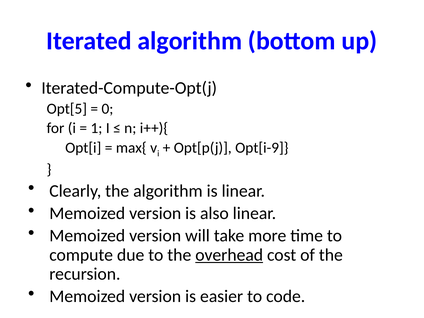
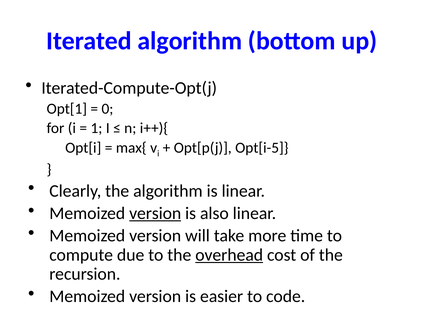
Opt[5: Opt[5 -> Opt[1
Opt[i-9: Opt[i-9 -> Opt[i-5
version at (155, 213) underline: none -> present
